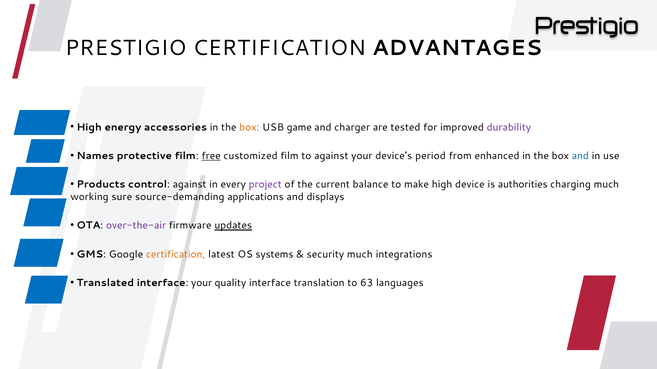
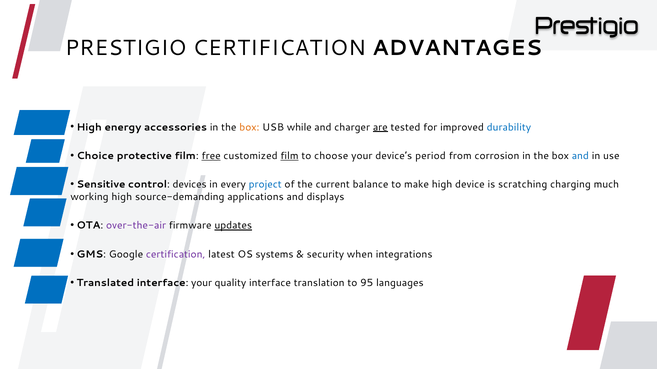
game: game -> while
are underline: none -> present
durability colour: purple -> blue
Names: Names -> Choice
film at (290, 156) underline: none -> present
to against: against -> choose
enhanced: enhanced -> corrosion
Products: Products -> Sensitive
control against: against -> devices
project colour: purple -> blue
authorities: authorities -> scratching
working sure: sure -> high
certification at (176, 255) colour: orange -> purple
security much: much -> when
63: 63 -> 95
